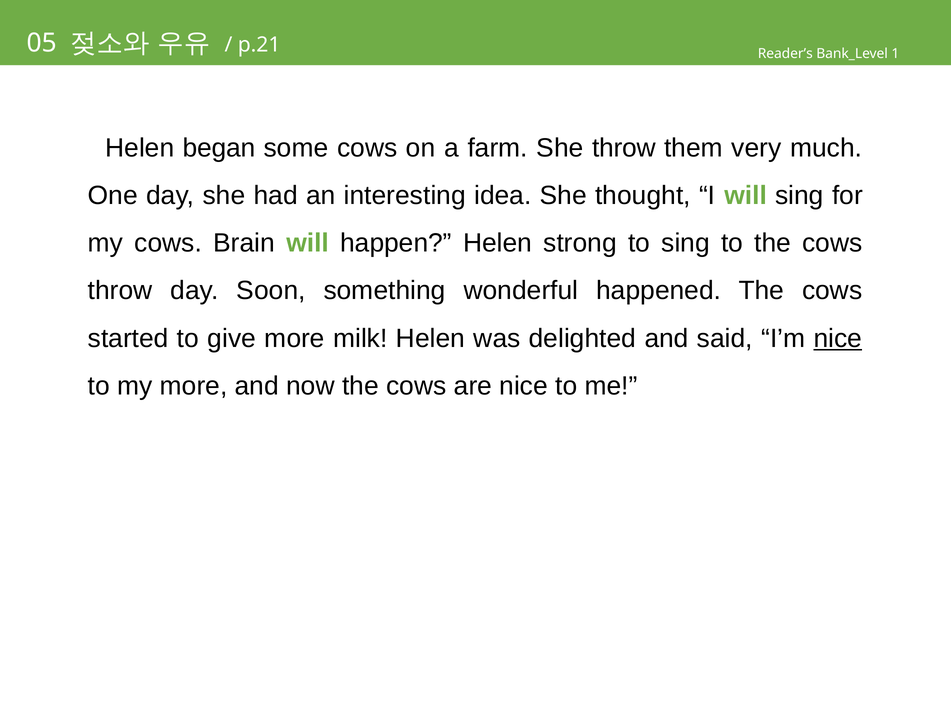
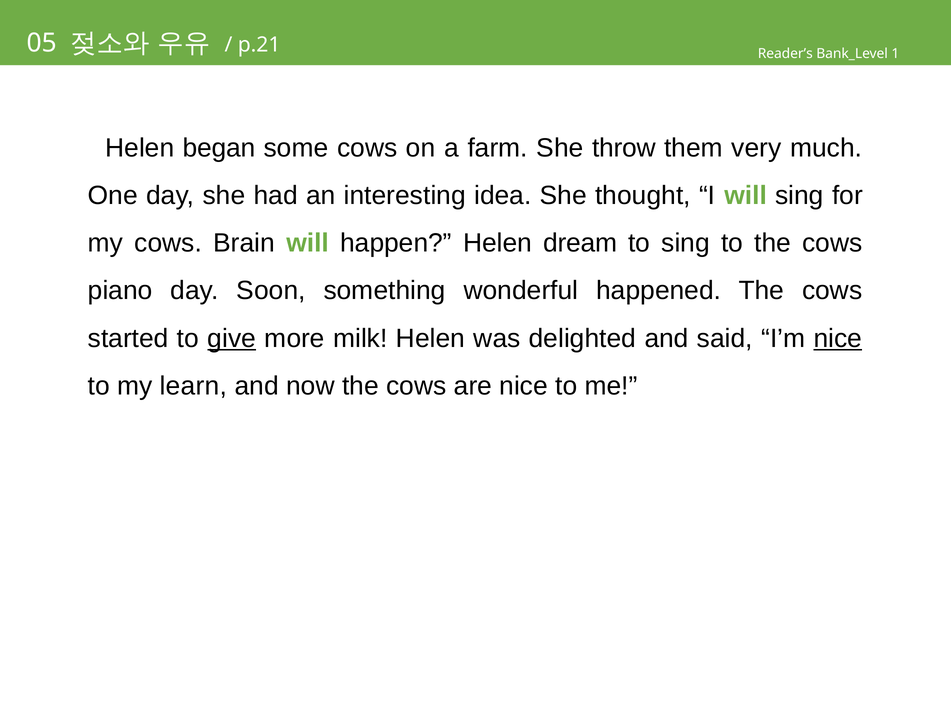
strong: strong -> dream
throw at (120, 291): throw -> piano
give underline: none -> present
my more: more -> learn
